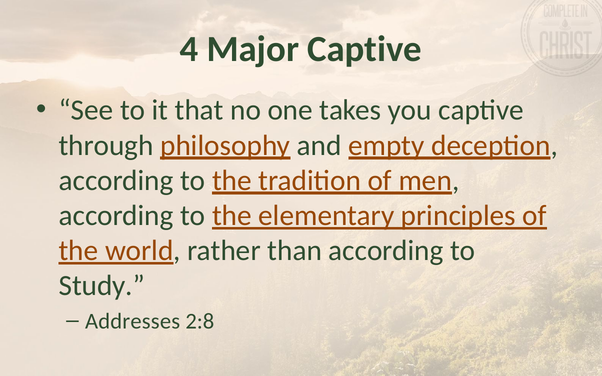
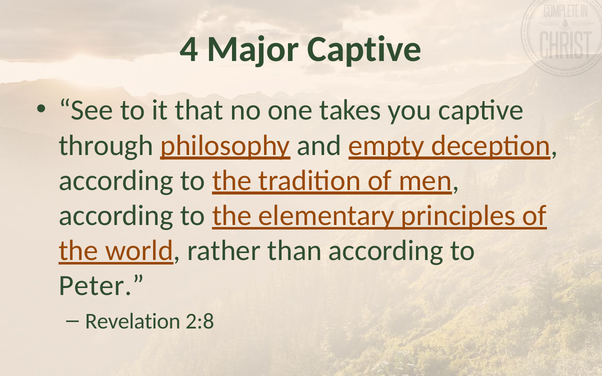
Study: Study -> Peter
Addresses: Addresses -> Revelation
